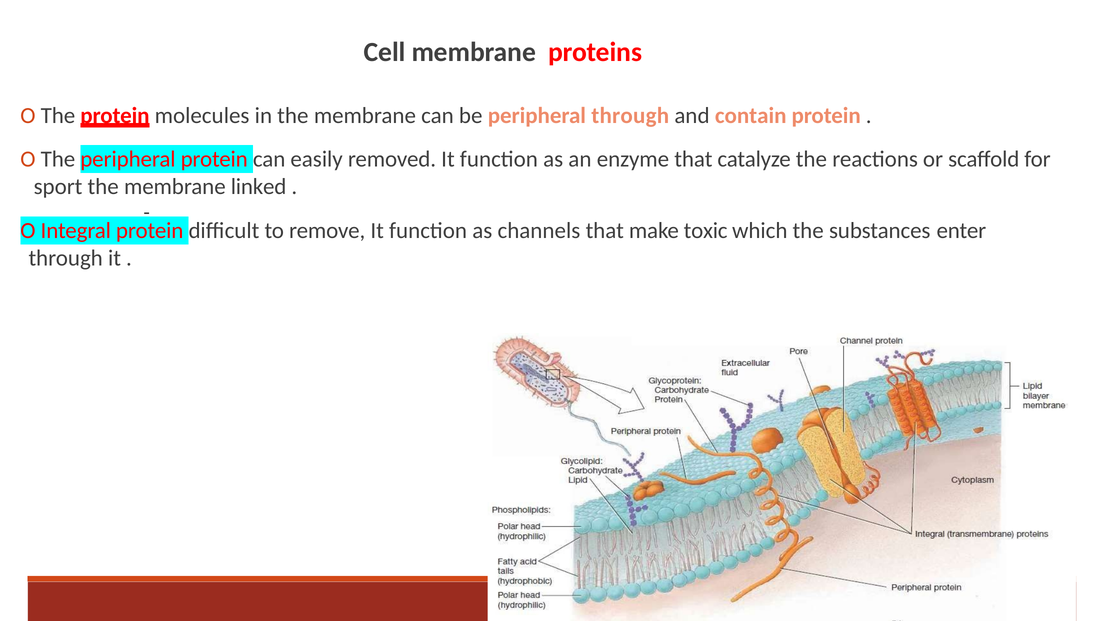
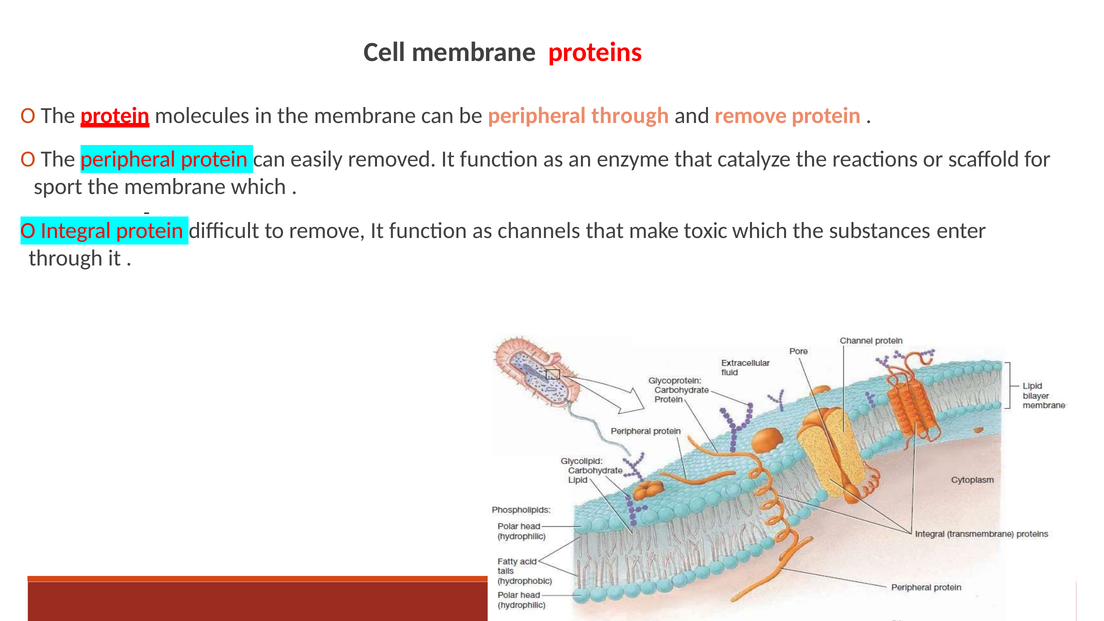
and contain: contain -> remove
membrane linked: linked -> which
